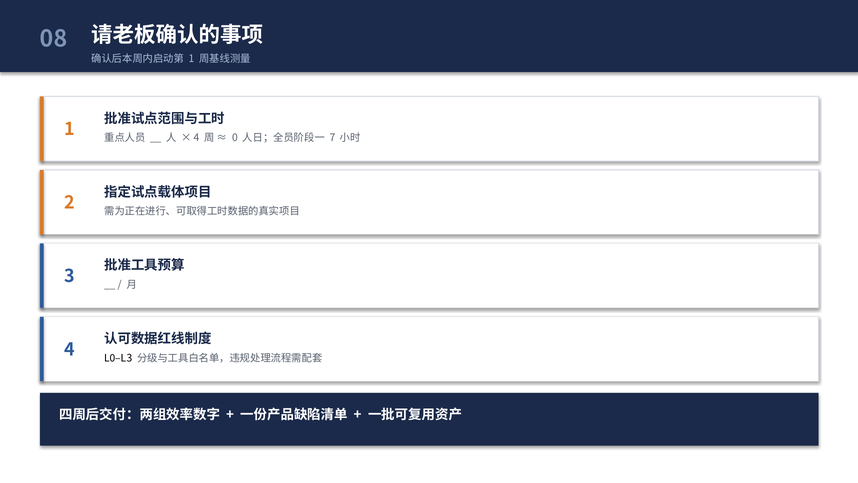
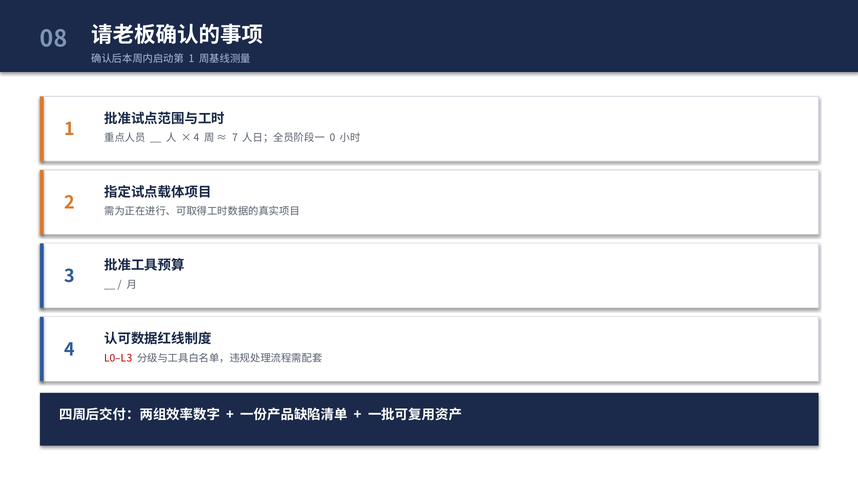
0: 0 -> 7
7: 7 -> 0
L0–L3 colour: black -> red
